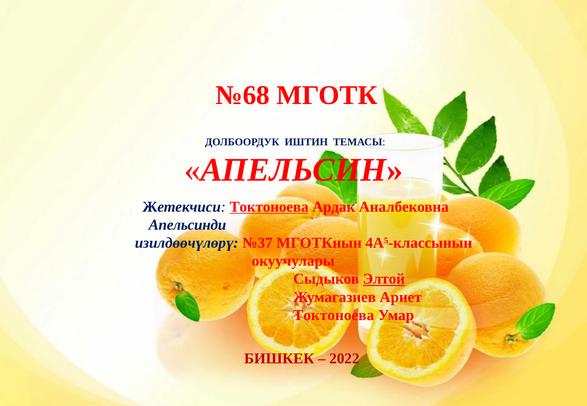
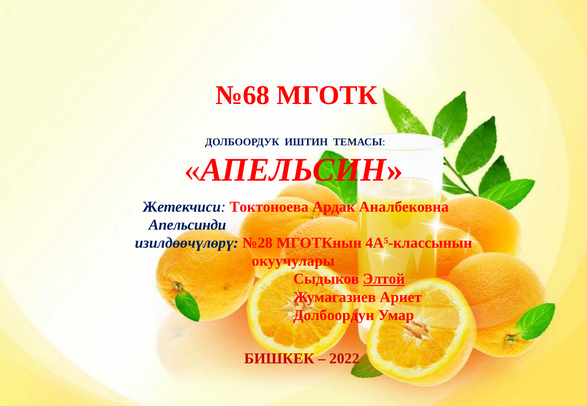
Токтоноева at (269, 207) underline: present -> none
№37: №37 -> №28
Токтоноева at (334, 315): Токтоноева -> Долбоордун
